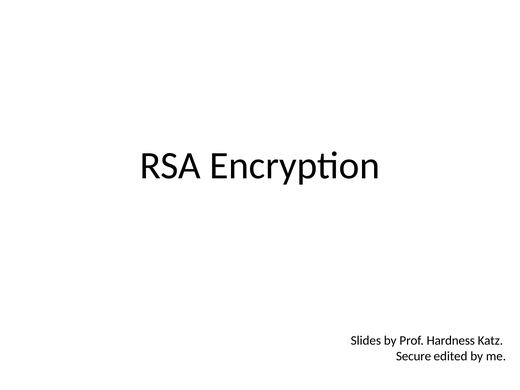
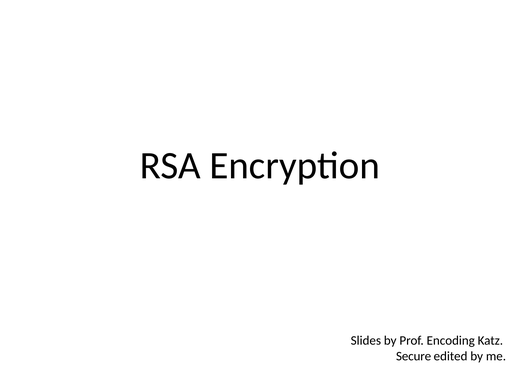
Hardness: Hardness -> Encoding
